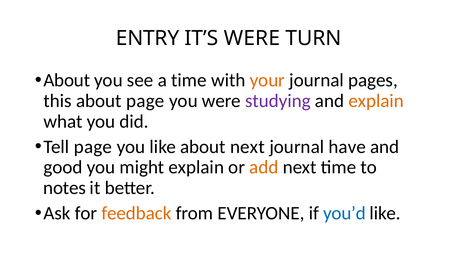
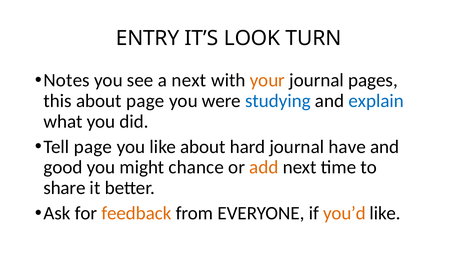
IT’S WERE: WERE -> LOOK
About at (67, 80): About -> Notes
a time: time -> next
studying colour: purple -> blue
explain at (376, 101) colour: orange -> blue
about next: next -> hard
might explain: explain -> chance
notes: notes -> share
you’d colour: blue -> orange
